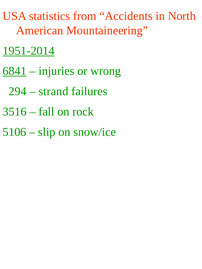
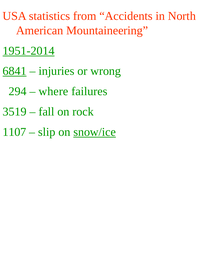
strand: strand -> where
3516: 3516 -> 3519
5106: 5106 -> 1107
snow/ice underline: none -> present
